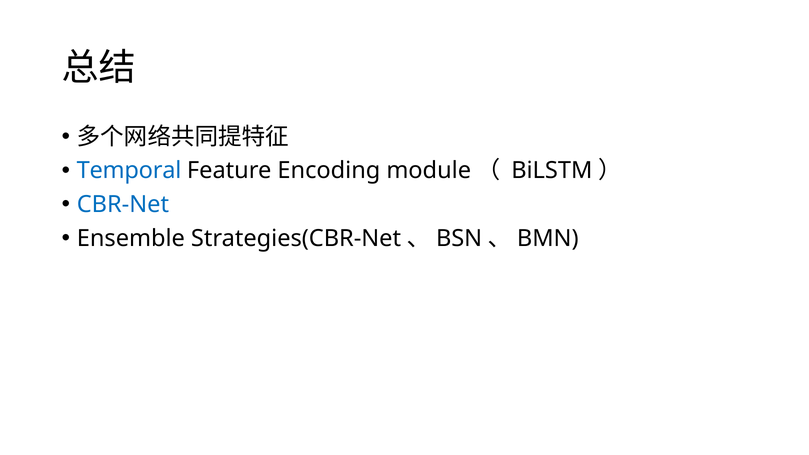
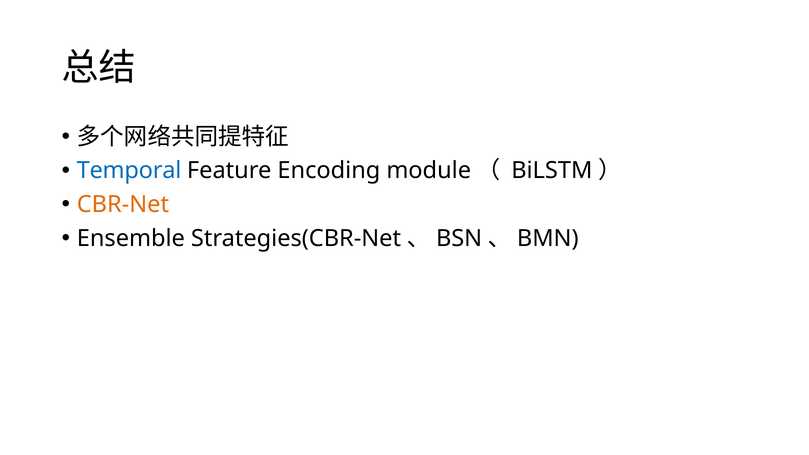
CBR-Net colour: blue -> orange
